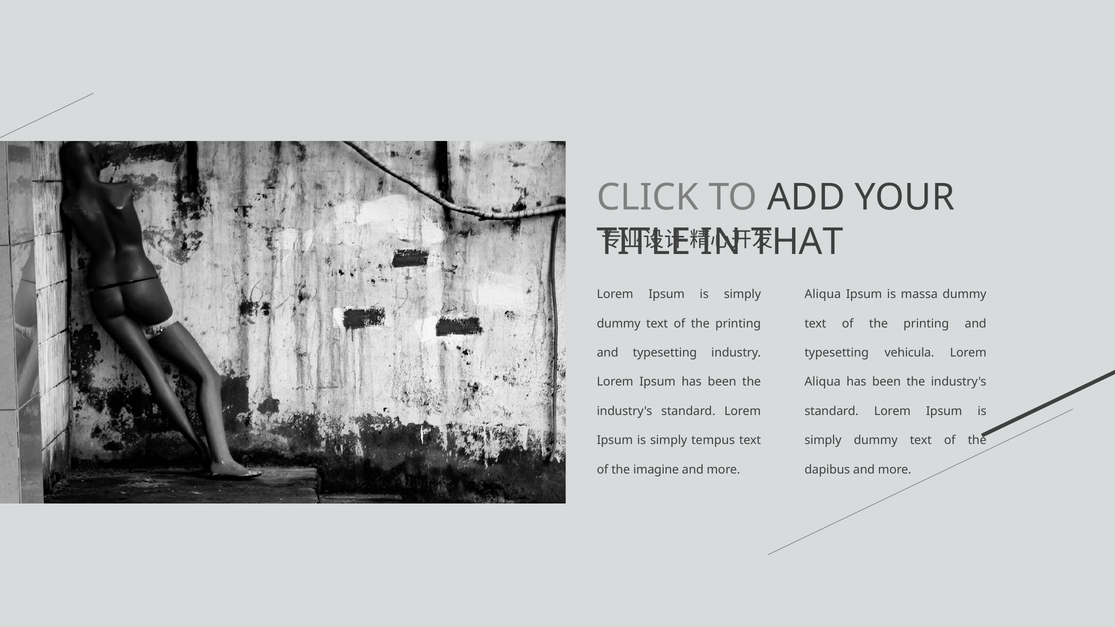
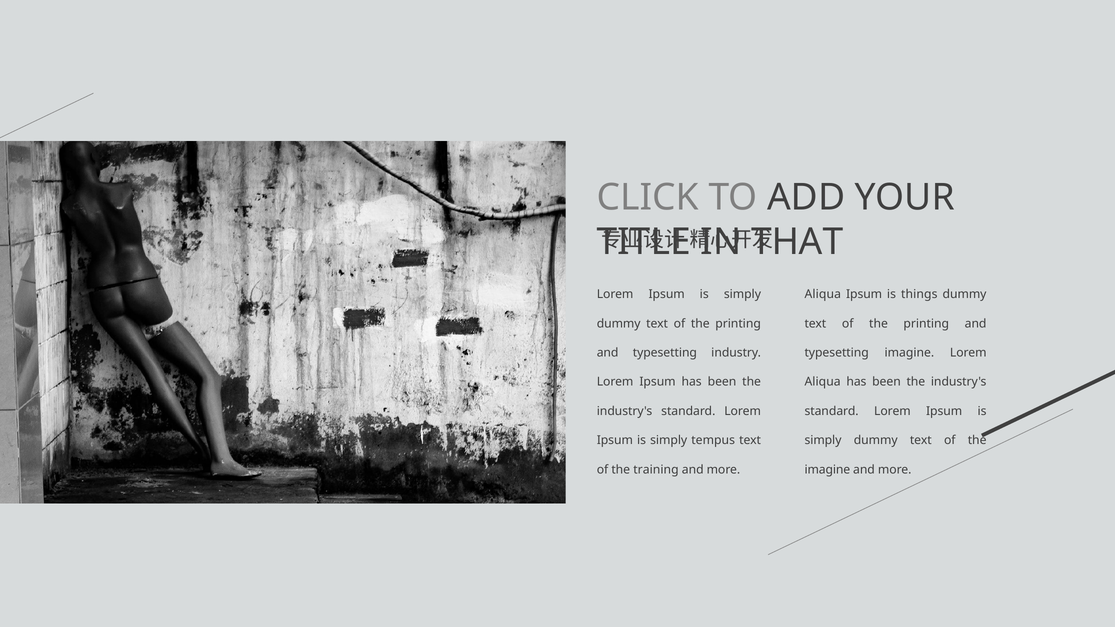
massa: massa -> things
typesetting vehicula: vehicula -> imagine
imagine: imagine -> training
dapibus at (827, 470): dapibus -> imagine
